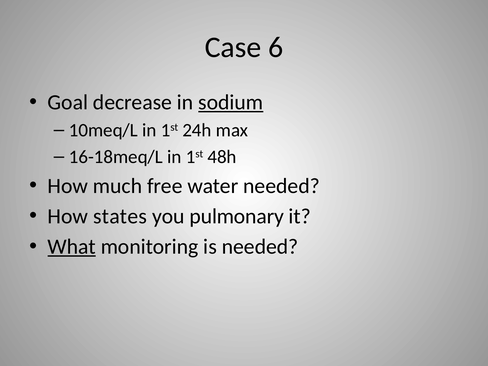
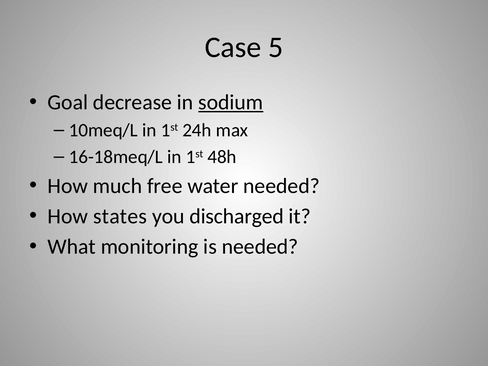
6: 6 -> 5
pulmonary: pulmonary -> discharged
What underline: present -> none
